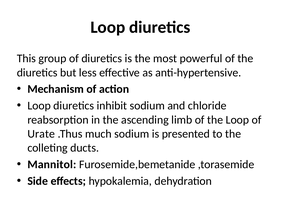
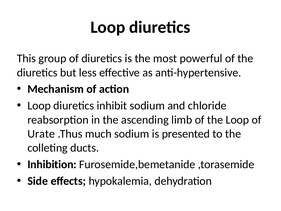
Mannitol: Mannitol -> Inhibition
